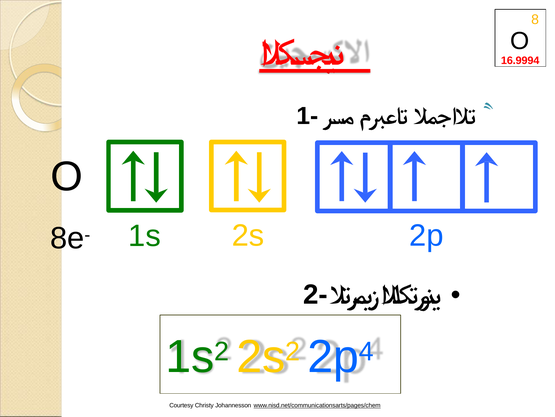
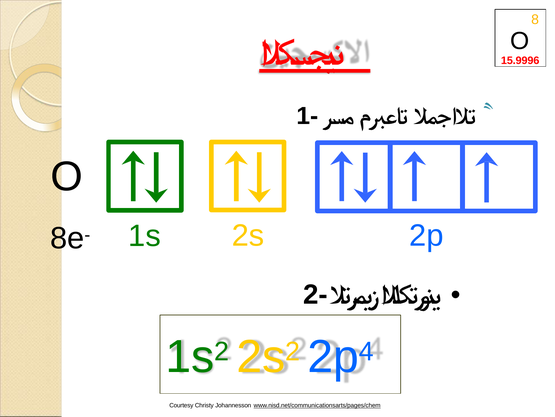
16.9994: 16.9994 -> 15.9996
